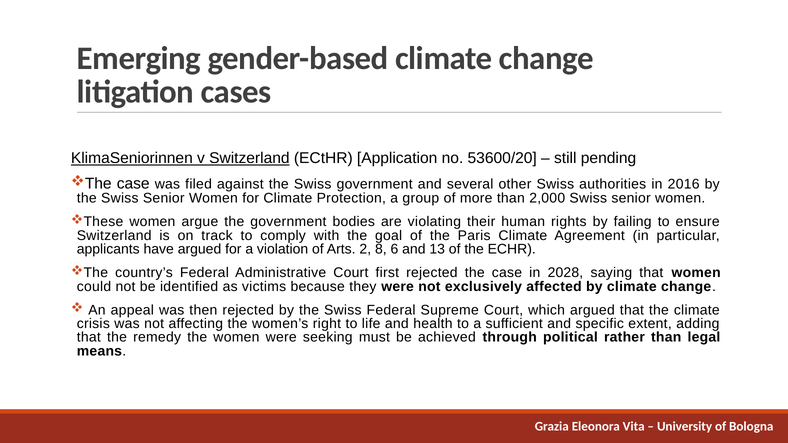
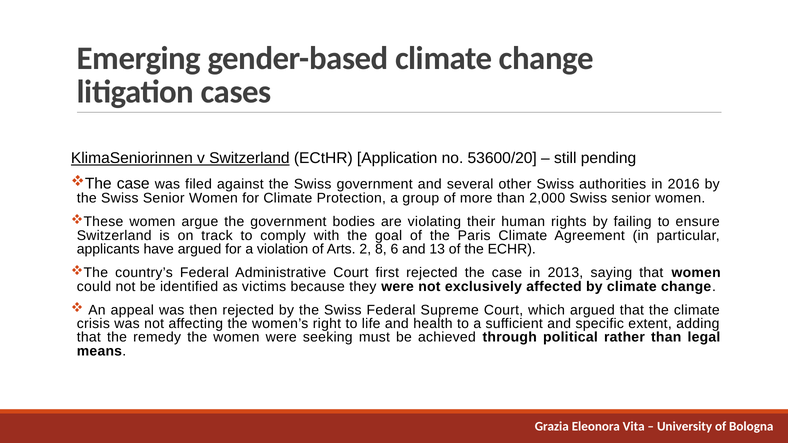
2028: 2028 -> 2013
